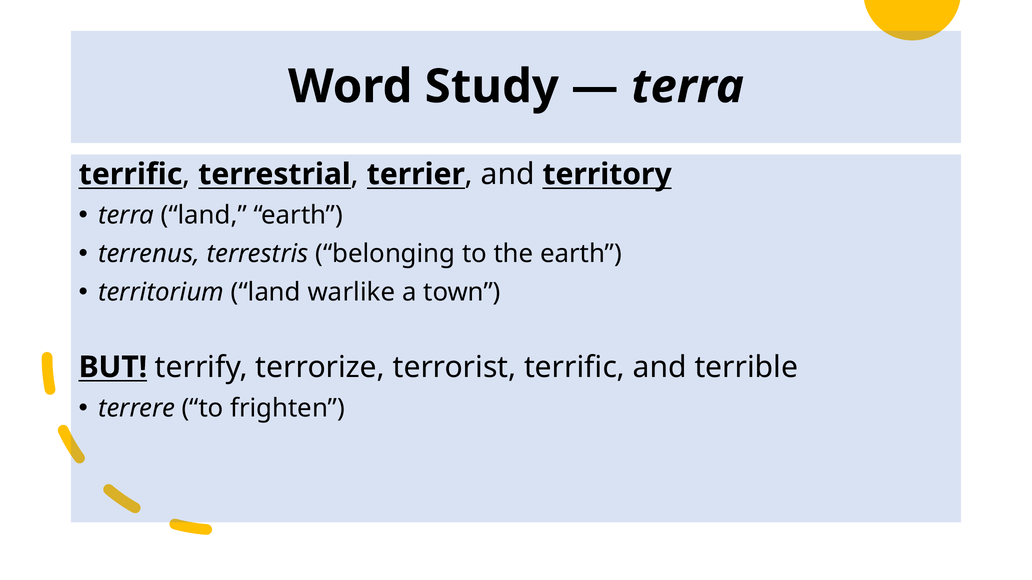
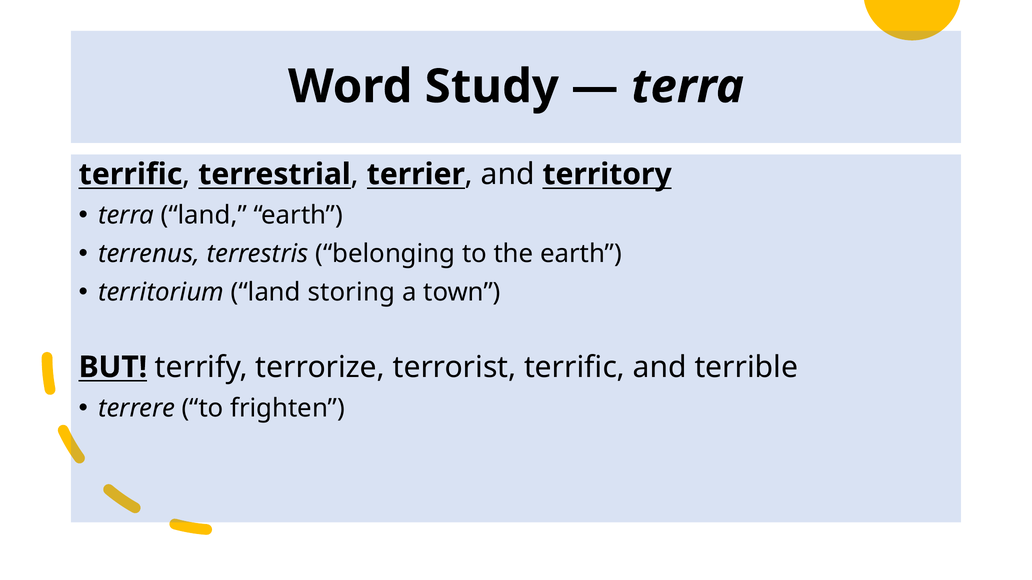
warlike: warlike -> storing
